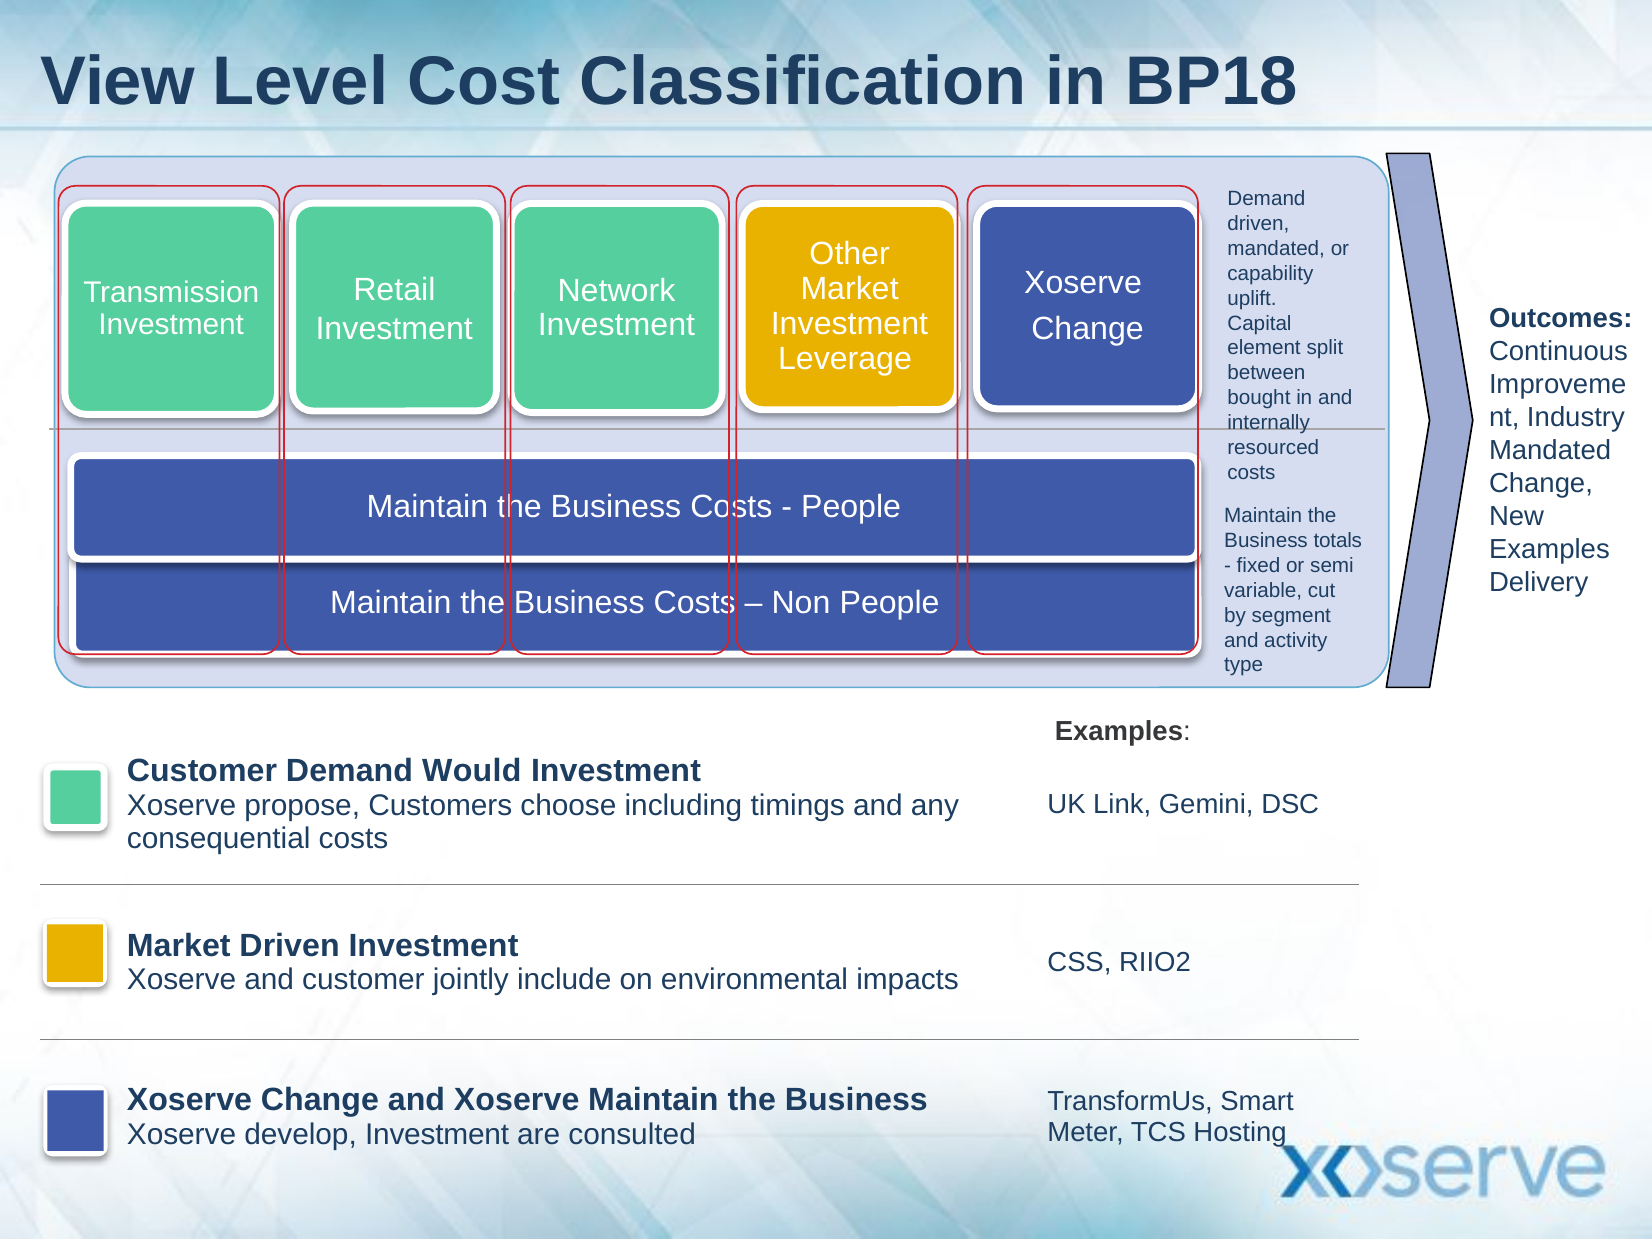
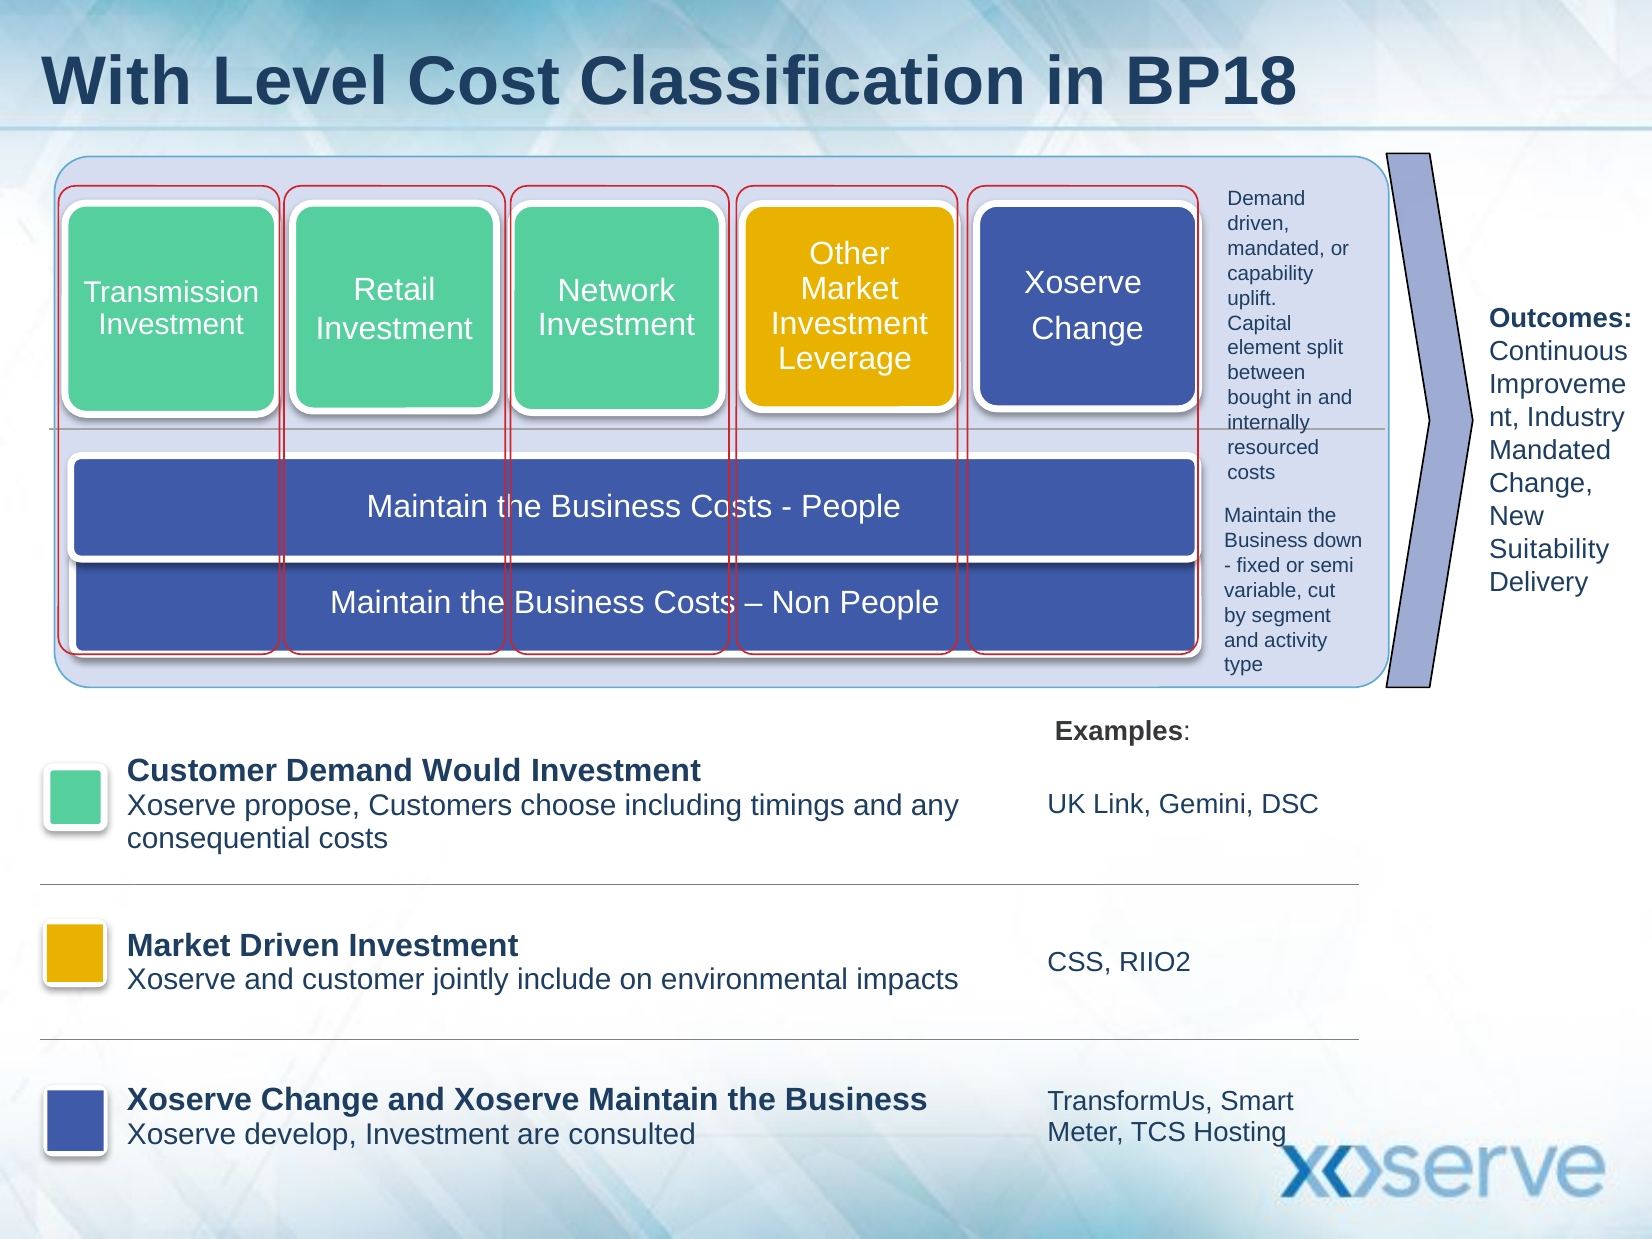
View: View -> With
totals: totals -> down
Examples at (1549, 549): Examples -> Suitability
